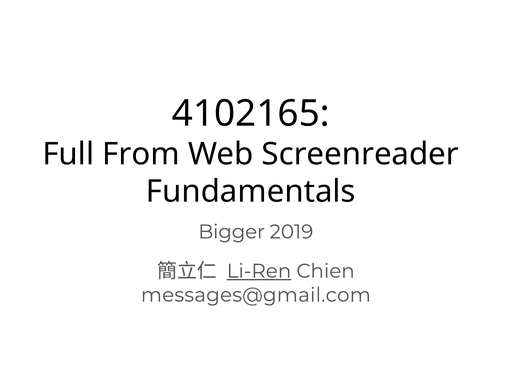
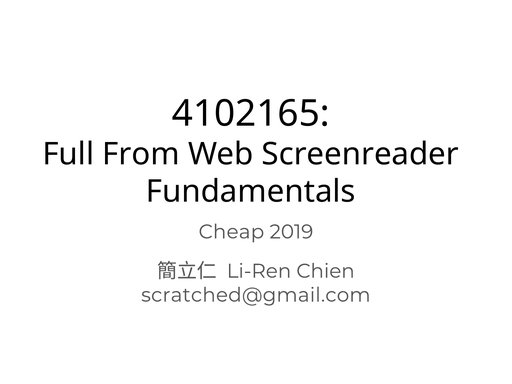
Bigger: Bigger -> Cheap
Li-Ren underline: present -> none
messages@gmail.com: messages@gmail.com -> scratched@gmail.com
